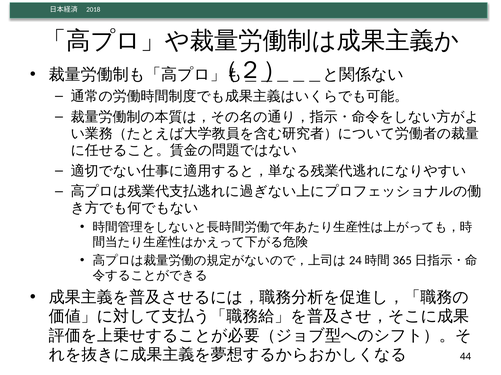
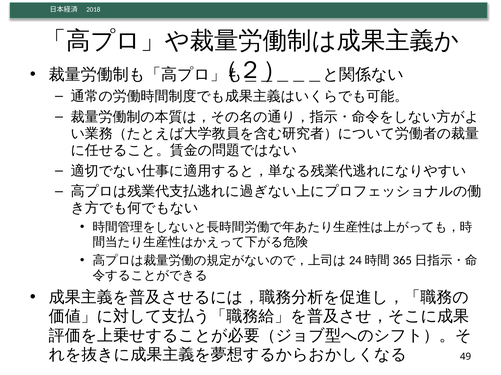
44: 44 -> 49
